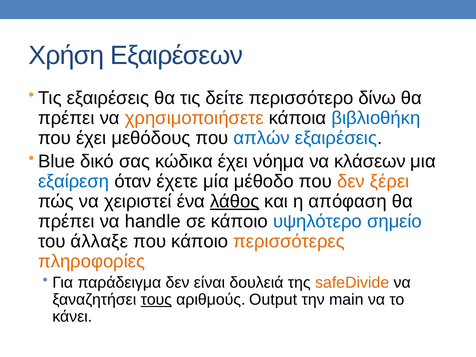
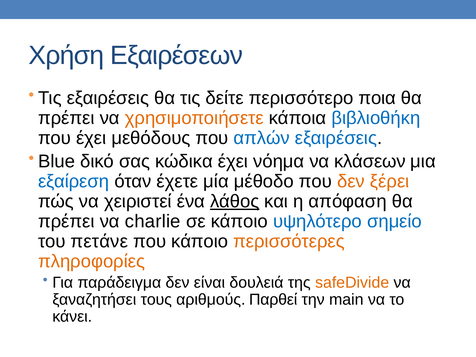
δίνω: δίνω -> ποια
handle: handle -> charlie
άλλαξε: άλλαξε -> πετάνε
τους underline: present -> none
Output: Output -> Παρθεί
